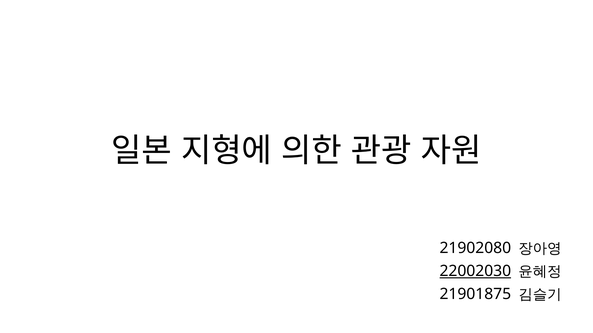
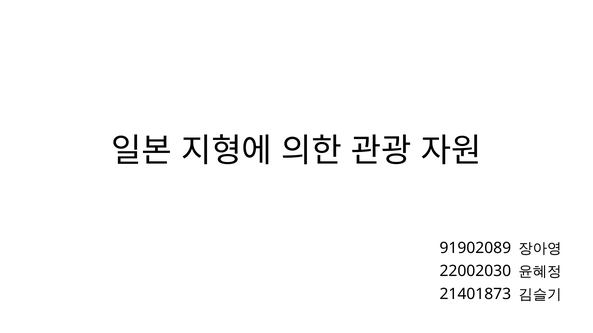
21902080: 21902080 -> 91902089
22002030 underline: present -> none
21901875: 21901875 -> 21401873
